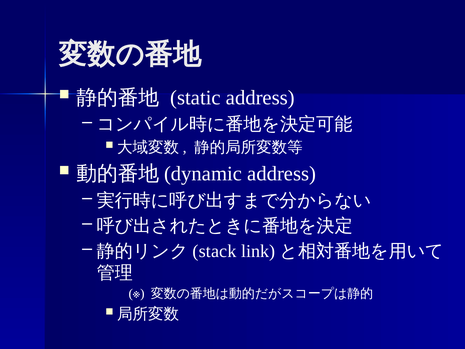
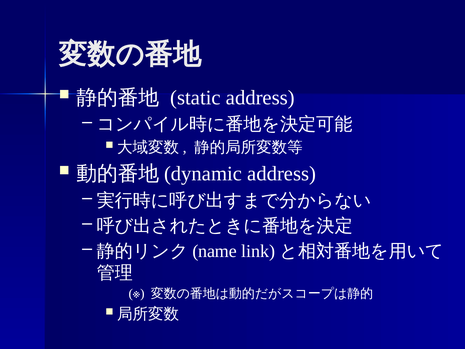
stack: stack -> name
